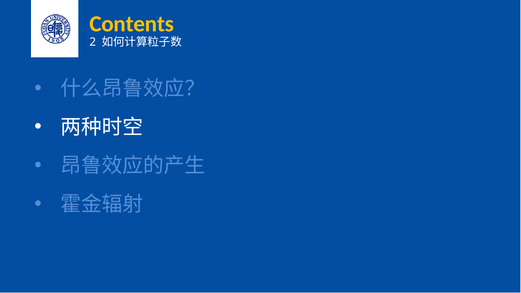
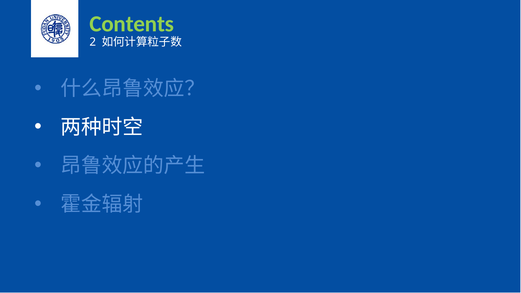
Contents colour: yellow -> light green
